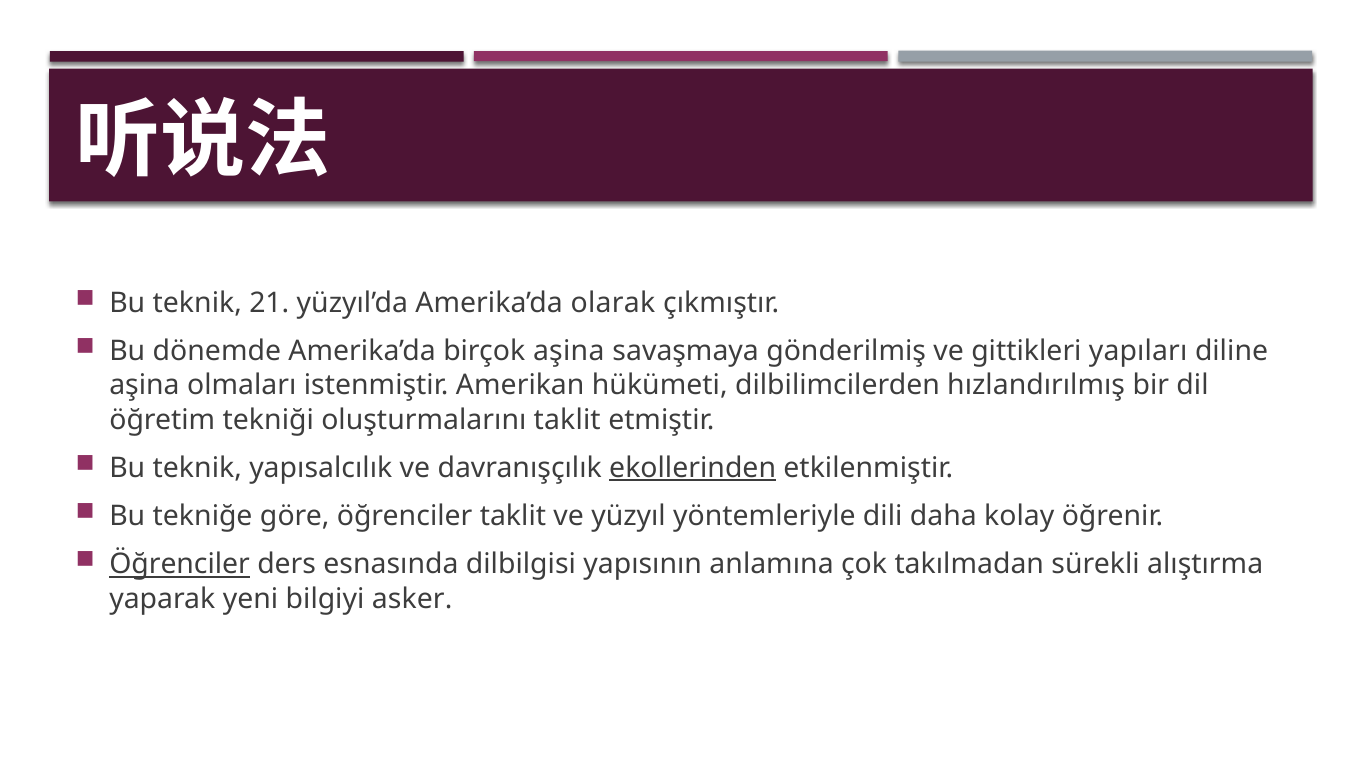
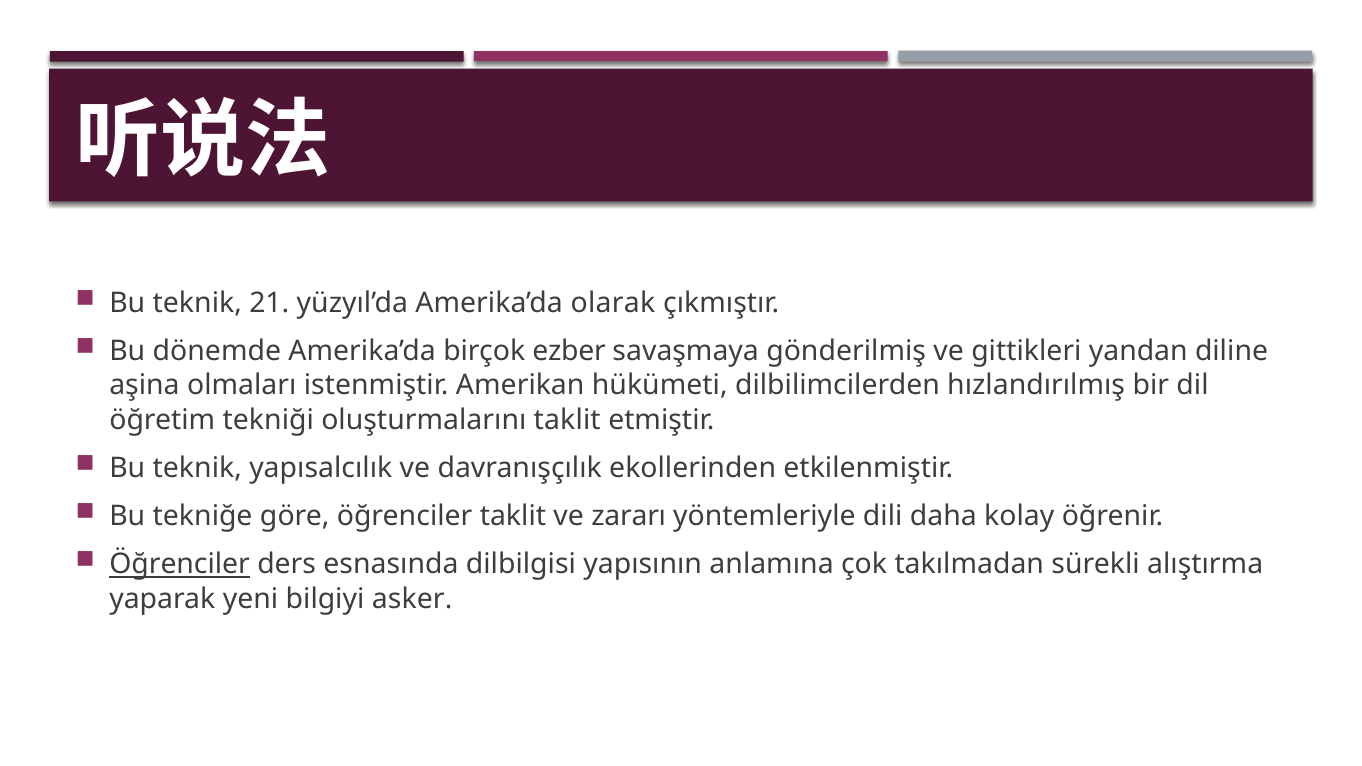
birçok aşina: aşina -> ezber
yapıları: yapıları -> yandan
ekollerinden underline: present -> none
yüzyıl: yüzyıl -> zararı
